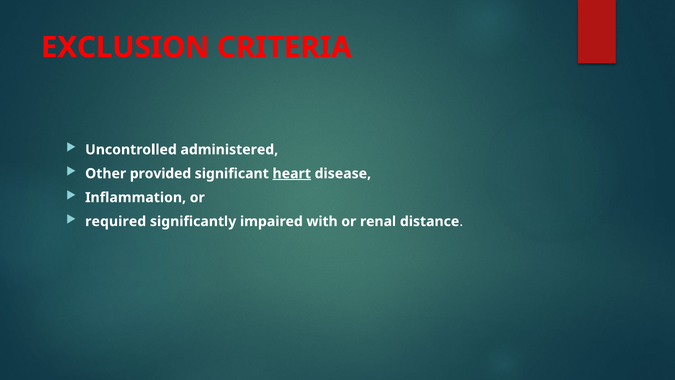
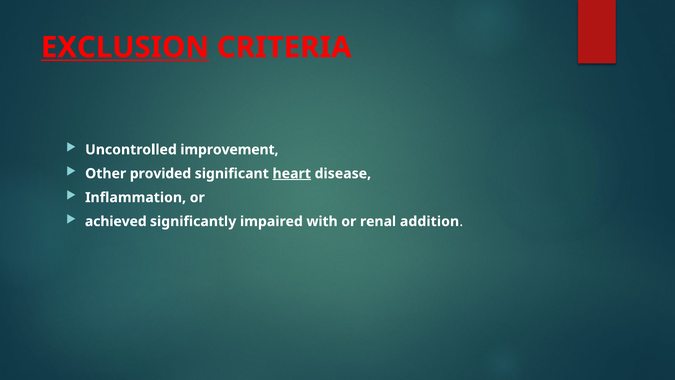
EXCLUSION underline: none -> present
administered: administered -> improvement
required: required -> achieved
distance: distance -> addition
